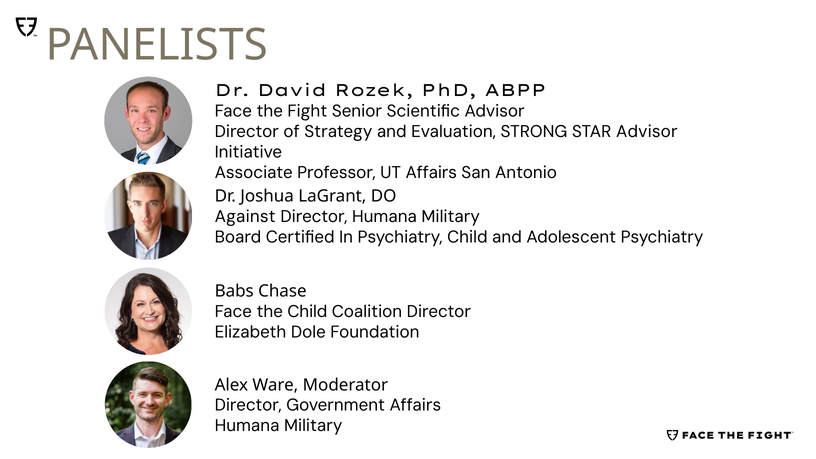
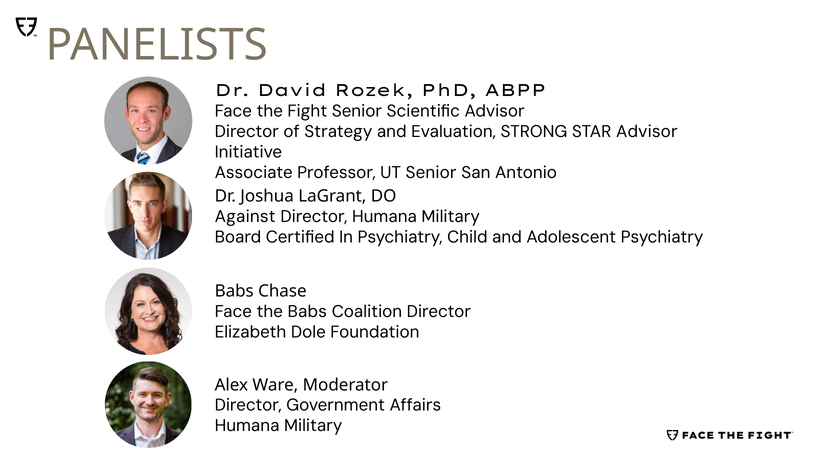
UT Affairs: Affairs -> Senior
the Child: Child -> Babs
